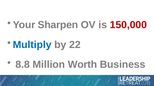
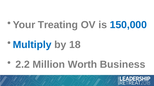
Sharpen: Sharpen -> Treating
150,000 colour: red -> blue
22: 22 -> 18
8.8: 8.8 -> 2.2
